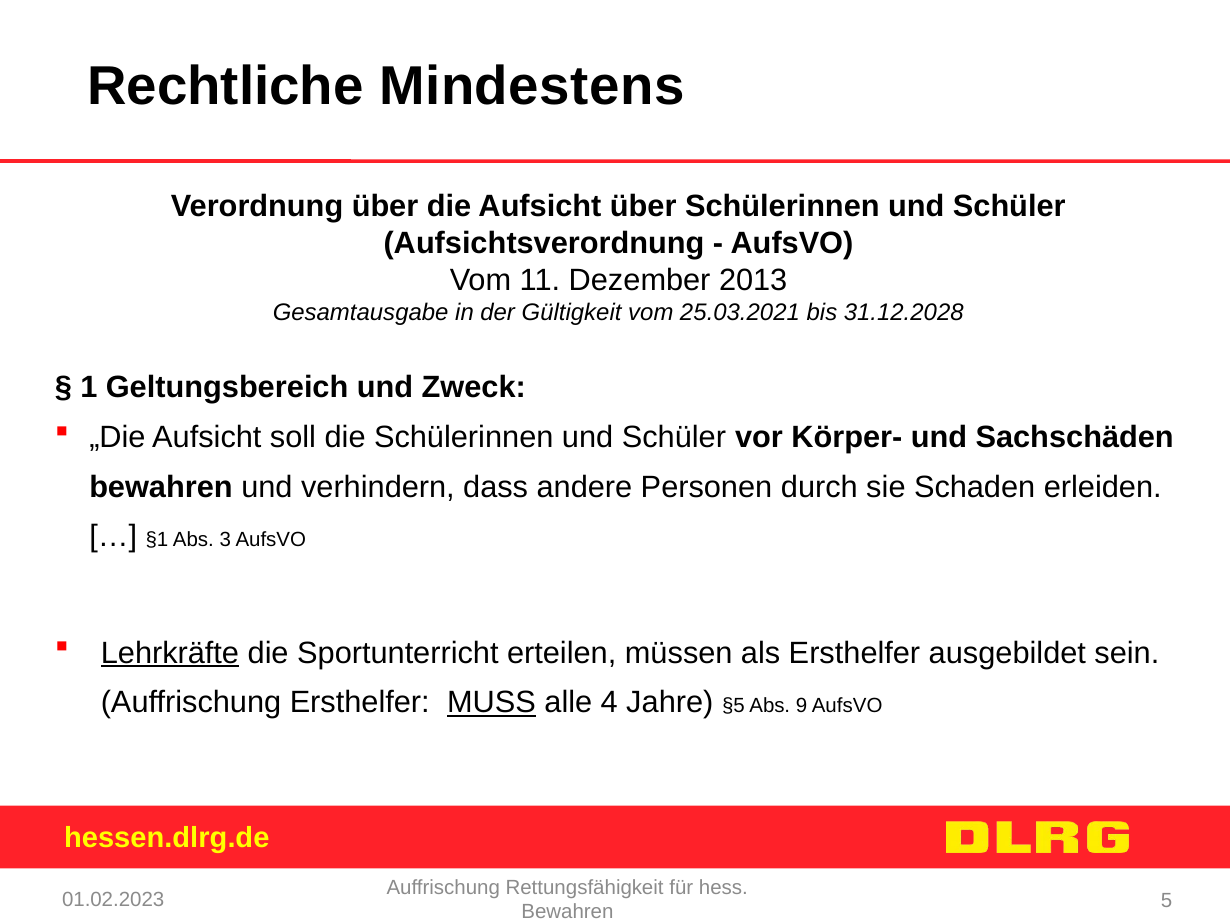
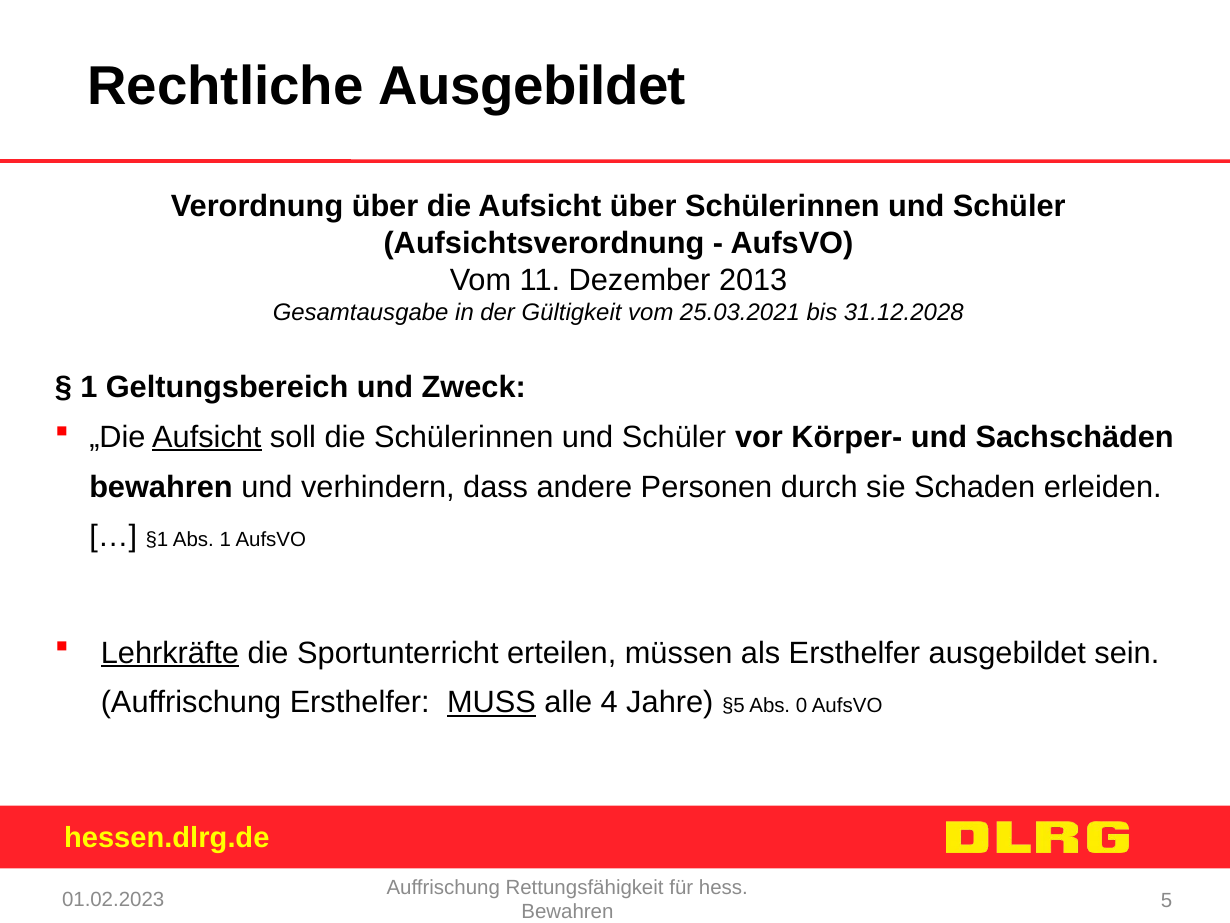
Rechtliche Mindestens: Mindestens -> Ausgebildet
Aufsicht at (207, 437) underline: none -> present
Abs 3: 3 -> 1
9: 9 -> 0
